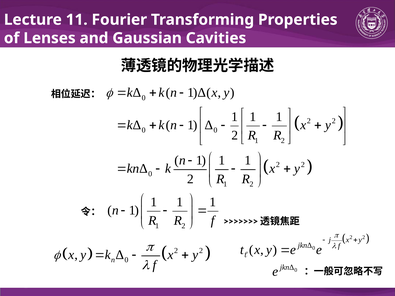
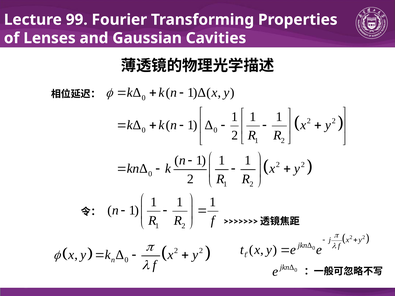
11: 11 -> 99
